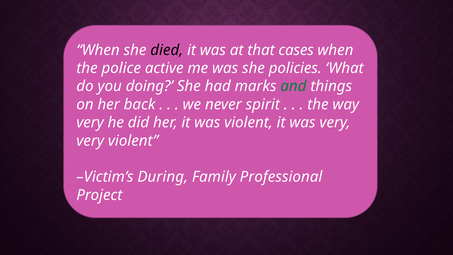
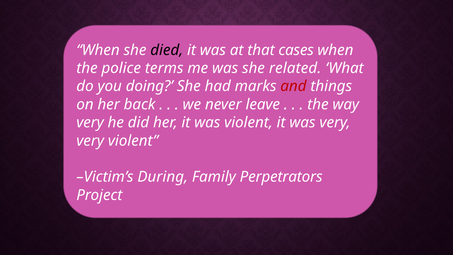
active: active -> terms
policies: policies -> related
and colour: green -> red
spirit: spirit -> leave
Professional: Professional -> Perpetrators
